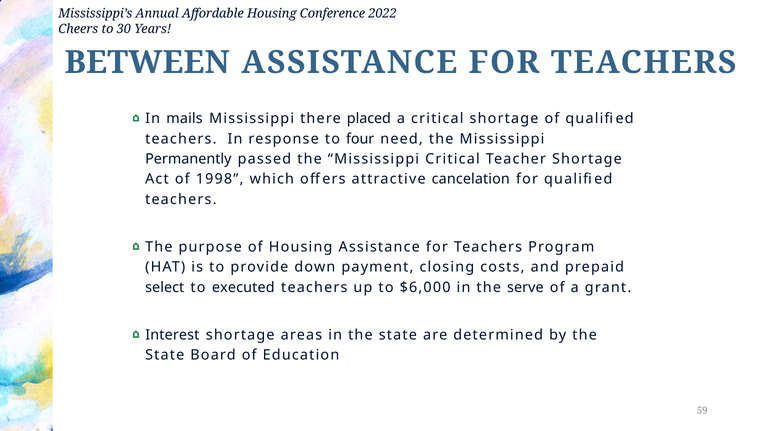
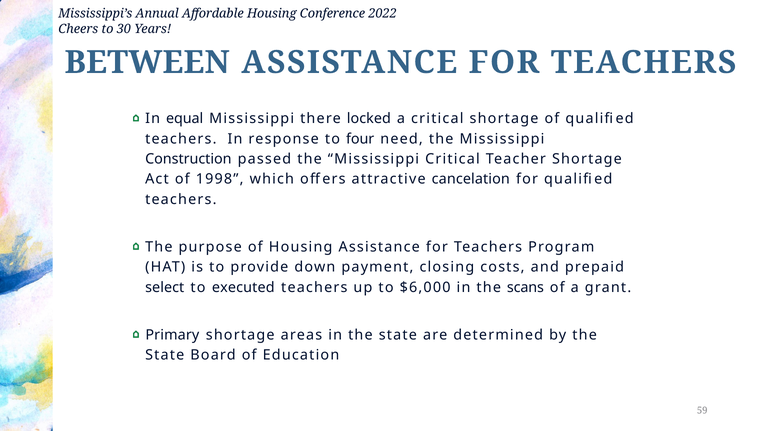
mails: mails -> equal
placed: placed -> locked
Permanently: Permanently -> Construction
serve: serve -> scans
Interest: Interest -> Primary
